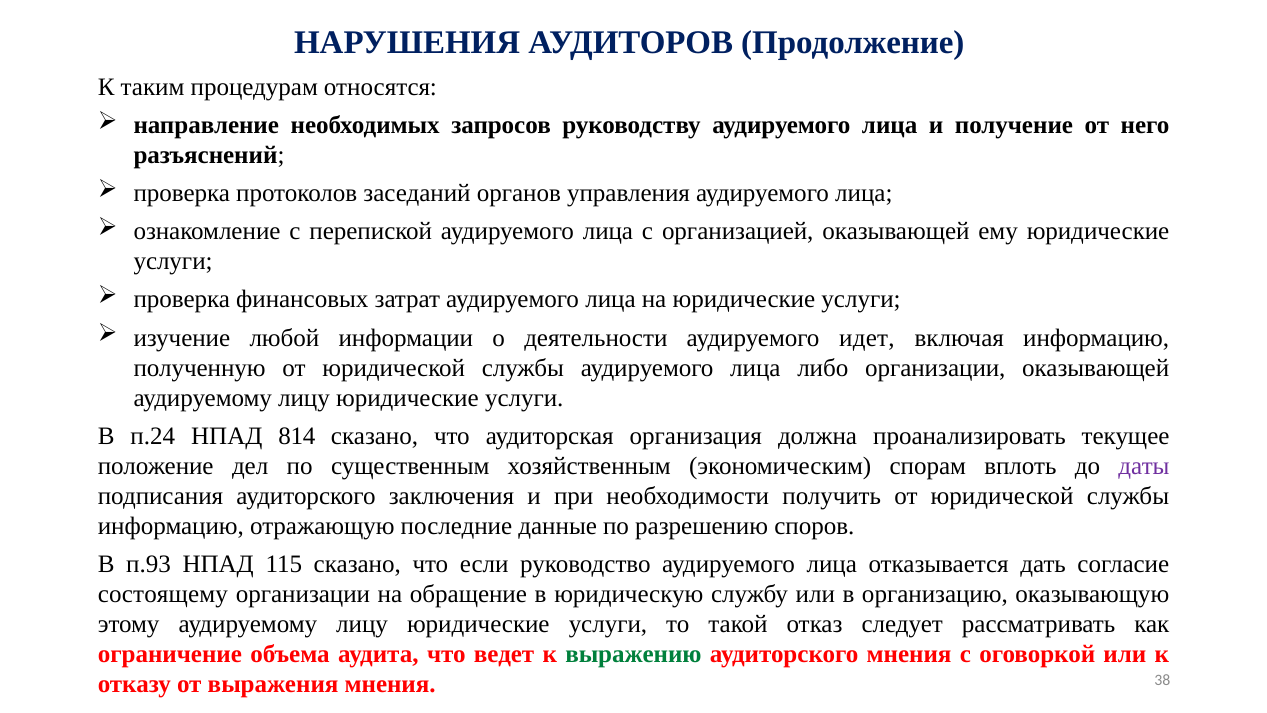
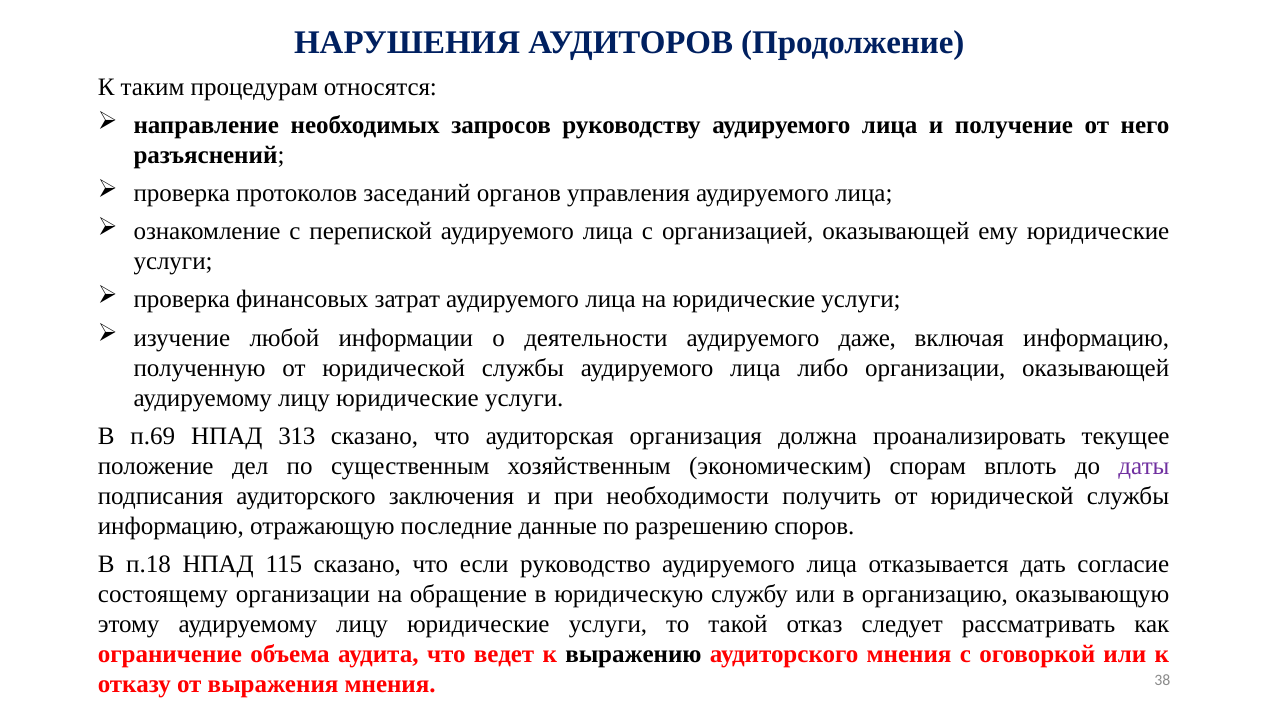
идет: идет -> даже
п.24: п.24 -> п.69
814: 814 -> 313
п.93: п.93 -> п.18
выражению colour: green -> black
